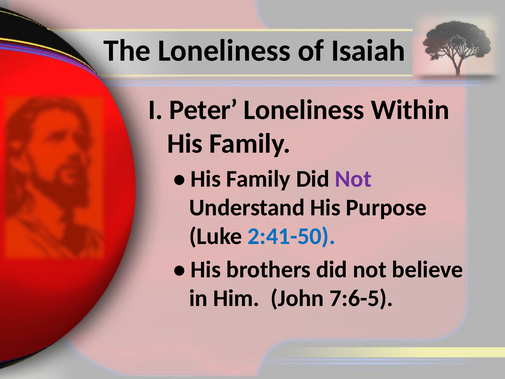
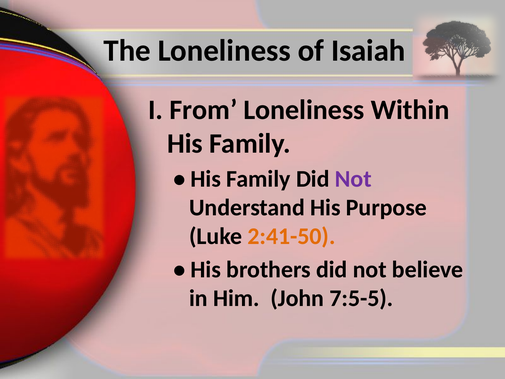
Peter: Peter -> From
2:41-50 colour: blue -> orange
7:6-5: 7:6-5 -> 7:5-5
